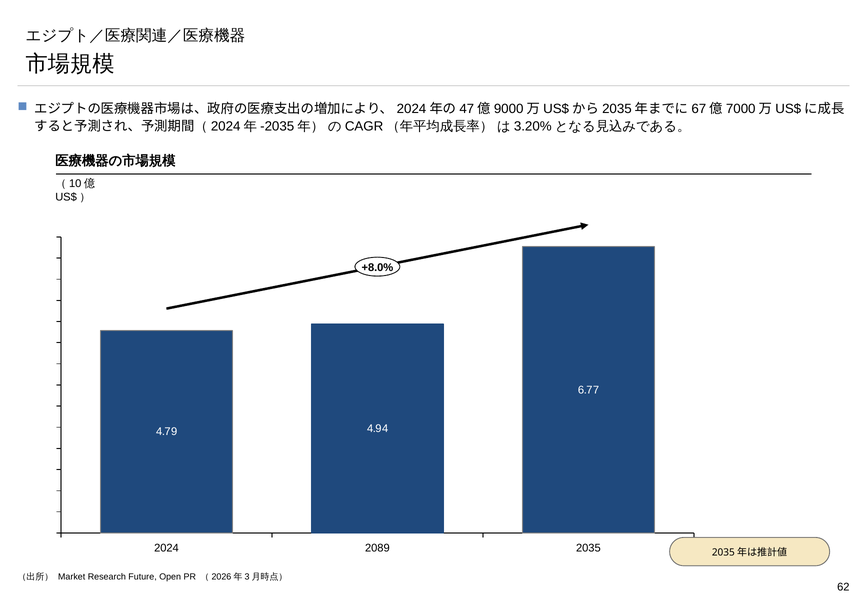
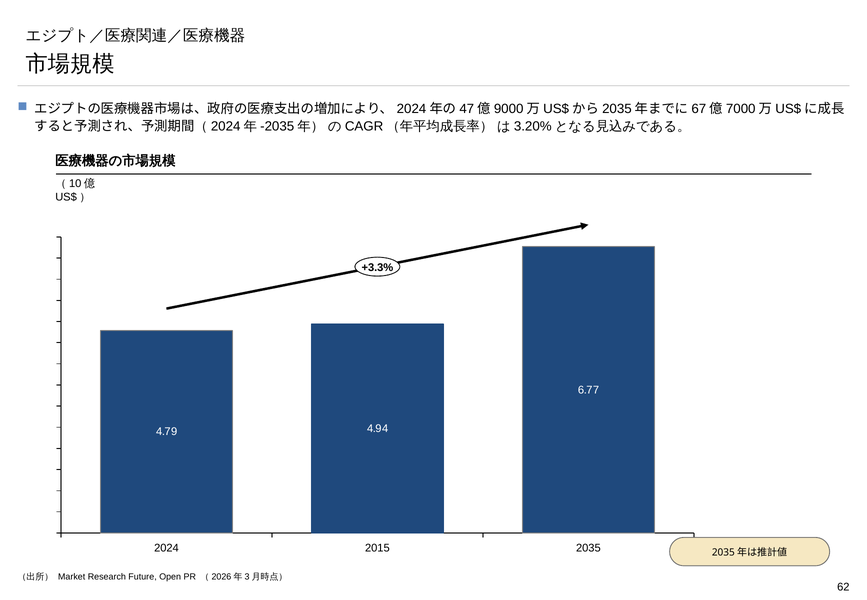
+8.0%: +8.0% -> +3.3%
2089: 2089 -> 2015
